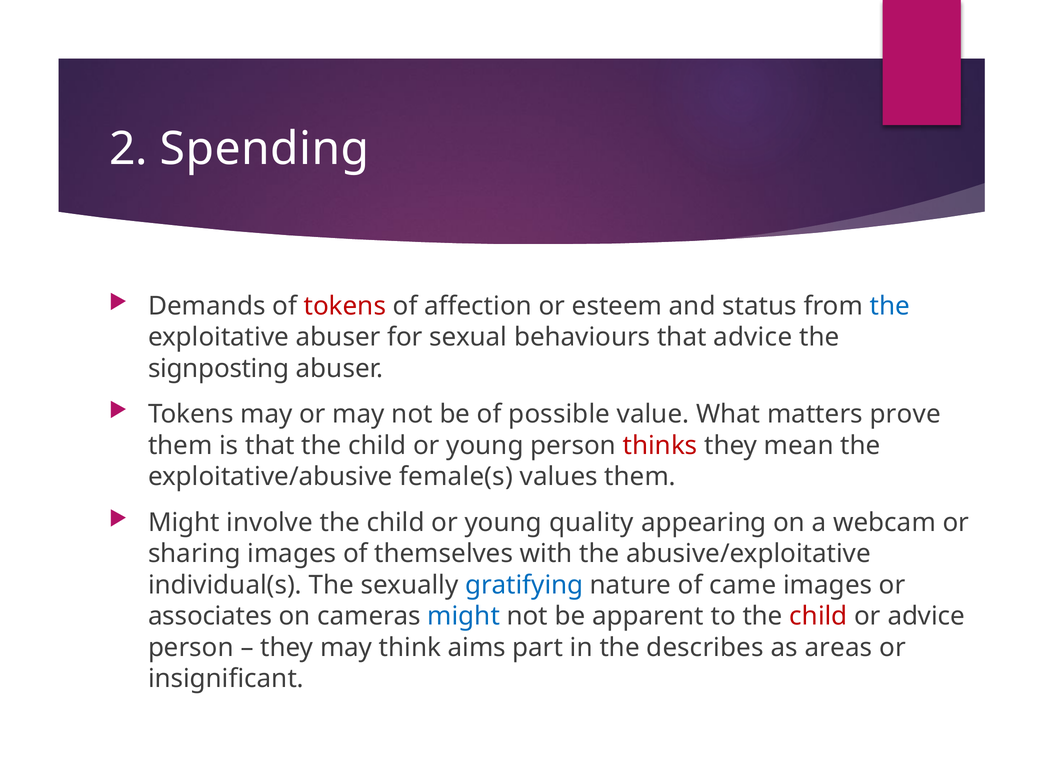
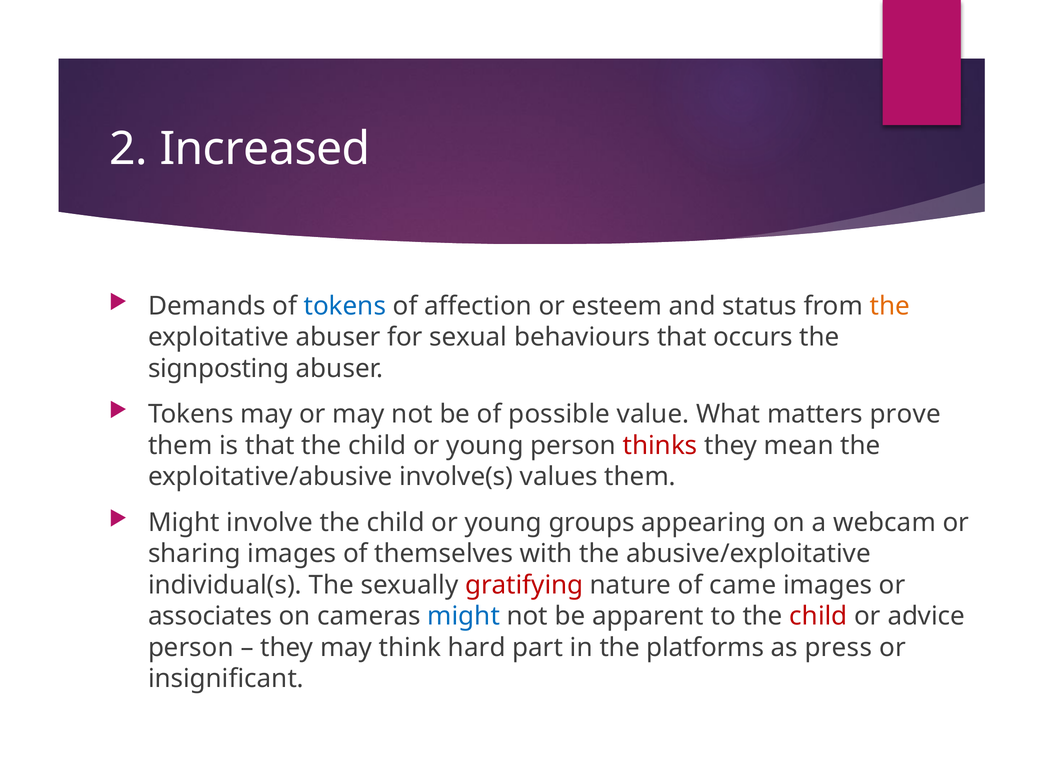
Spending: Spending -> Increased
tokens at (345, 306) colour: red -> blue
the at (890, 306) colour: blue -> orange
that advice: advice -> occurs
female(s: female(s -> involve(s
quality: quality -> groups
gratifying colour: blue -> red
aims: aims -> hard
describes: describes -> platforms
areas: areas -> press
